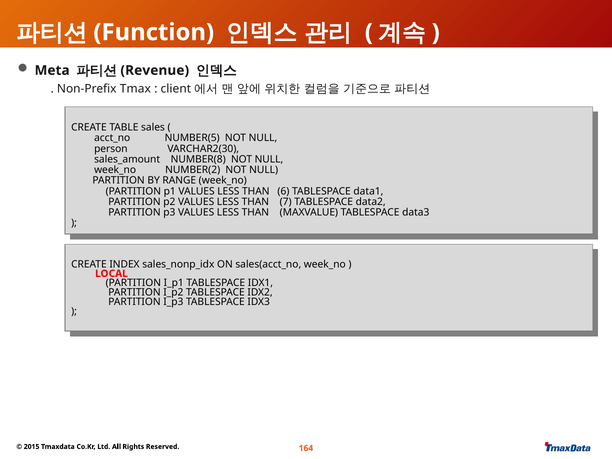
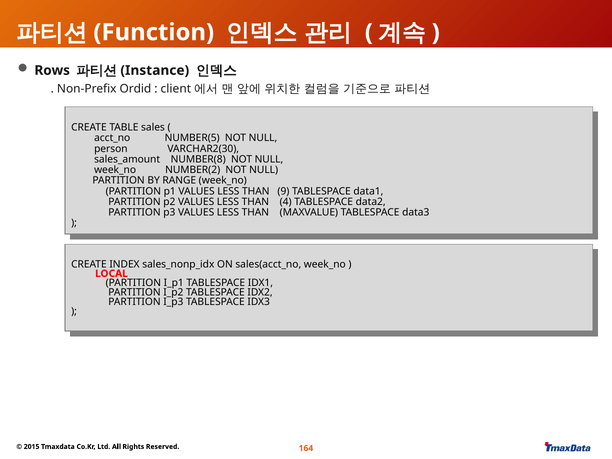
Meta: Meta -> Rows
Revenue: Revenue -> Instance
Tmax: Tmax -> Ordid
6: 6 -> 9
7 at (286, 202): 7 -> 4
